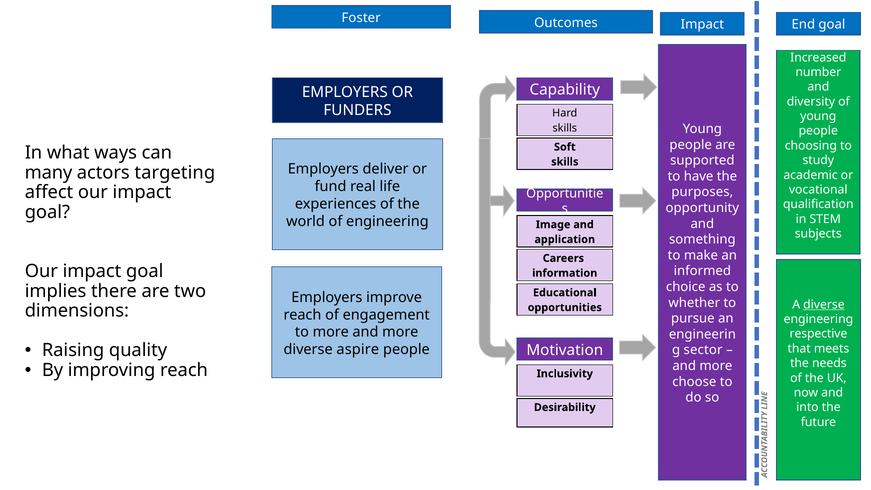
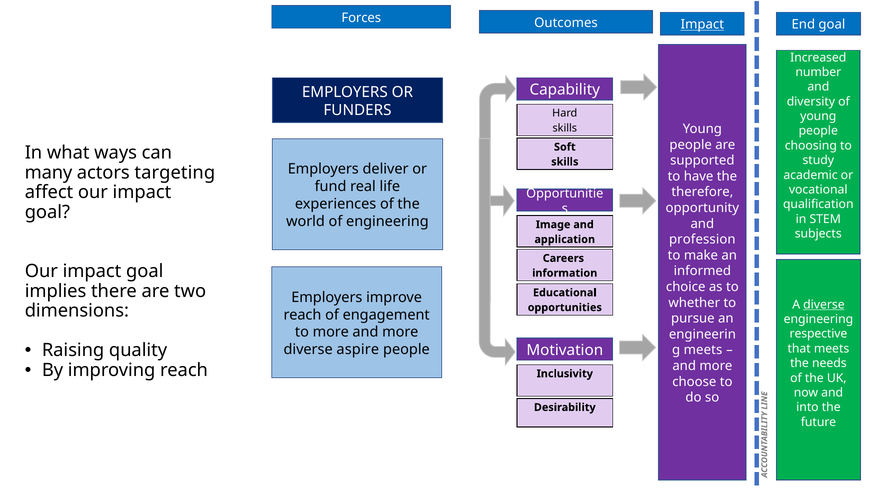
Foster: Foster -> Forces
Impact at (702, 25) underline: none -> present
purposes: purposes -> therefore
something: something -> profession
sector at (703, 350): sector -> meets
